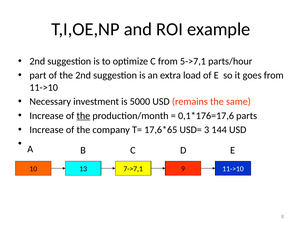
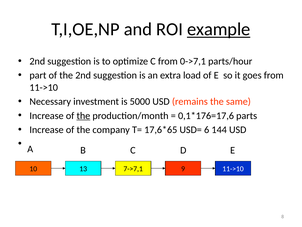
example underline: none -> present
5->7,1: 5->7,1 -> 0->7,1
3: 3 -> 6
